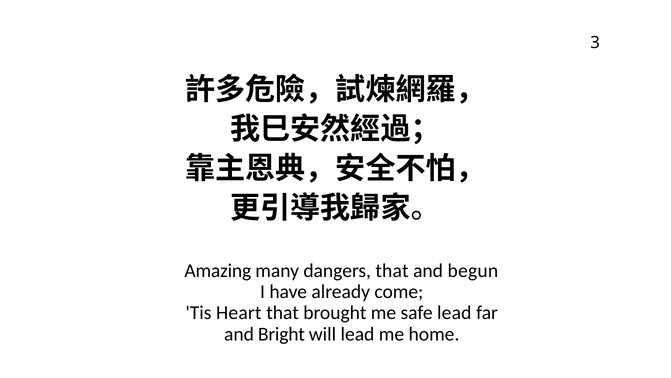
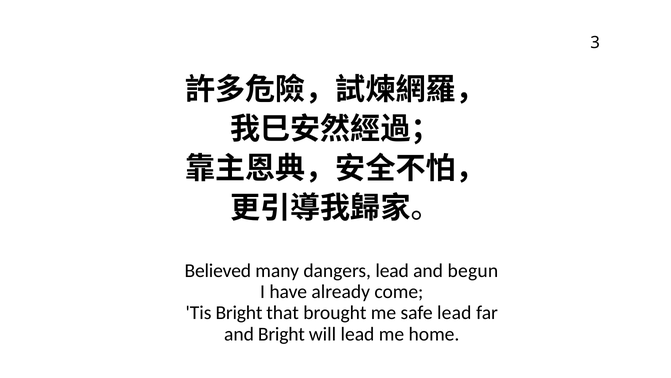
Amazing: Amazing -> Believed
dangers that: that -> lead
Tis Heart: Heart -> Bright
